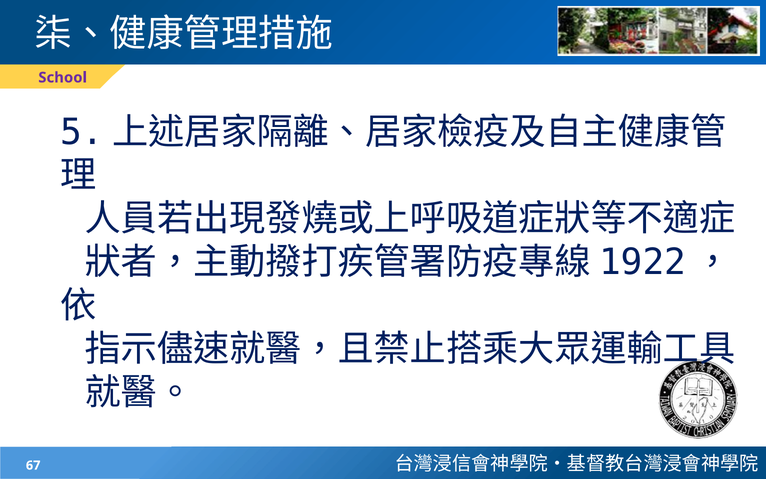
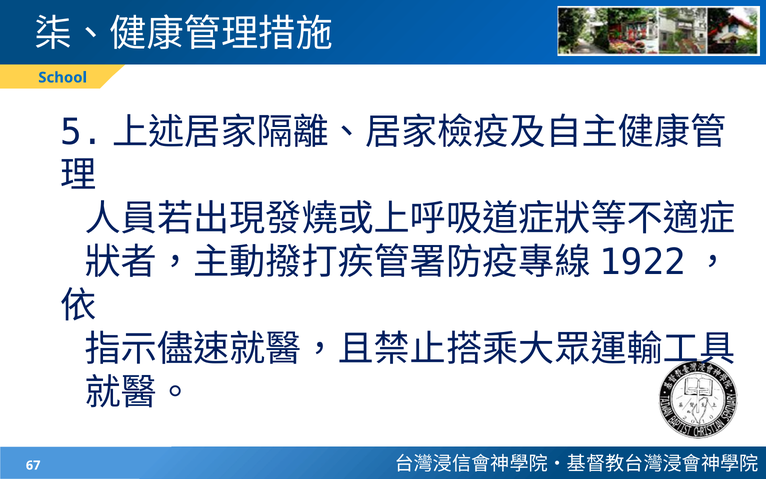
School colour: purple -> blue
